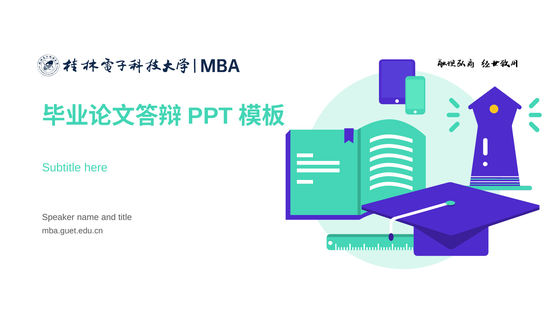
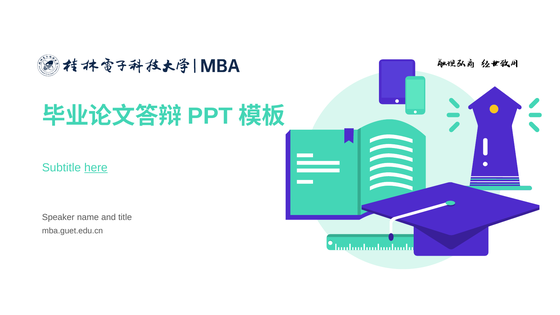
here underline: none -> present
